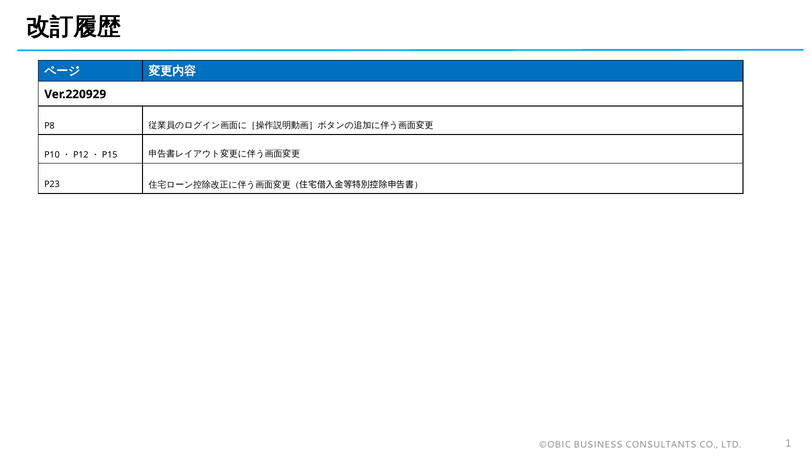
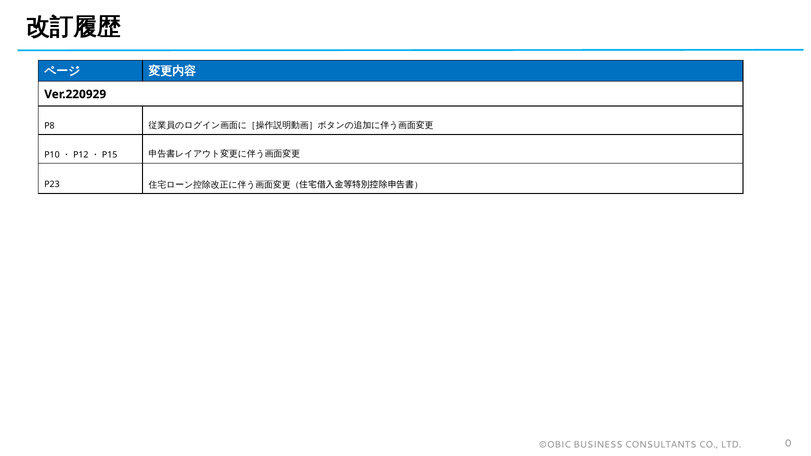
1: 1 -> 0
